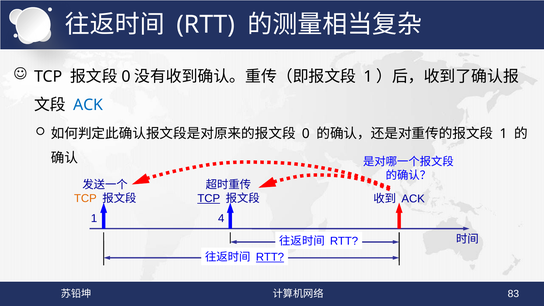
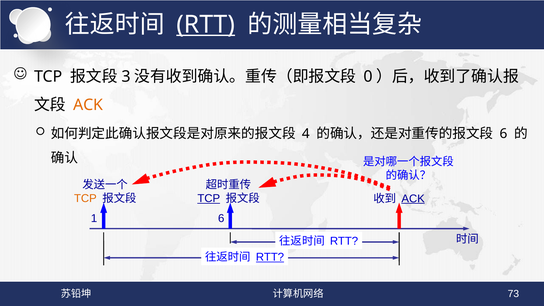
RTT at (206, 25) underline: none -> present
0 at (126, 76): 0 -> 3
1 at (368, 76): 1 -> 0
ACK at (88, 105) colour: blue -> orange
0 at (306, 134): 0 -> 4
1 at (503, 134): 1 -> 6
ACK at (413, 199) underline: none -> present
1 4: 4 -> 6
83: 83 -> 73
